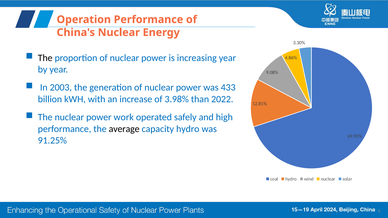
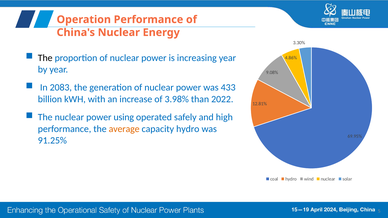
2003: 2003 -> 2083
work: work -> using
average colour: black -> orange
